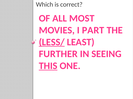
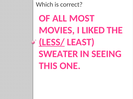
PART: PART -> LIKED
FURTHER: FURTHER -> SWEATER
THIS underline: present -> none
